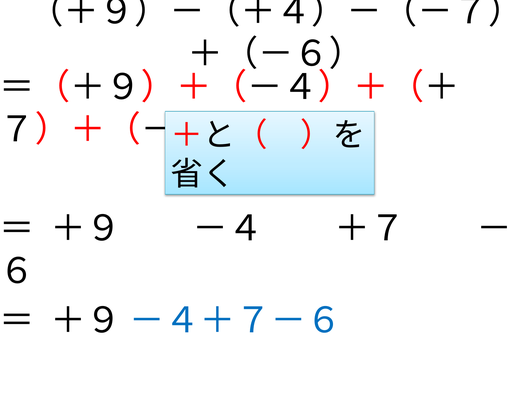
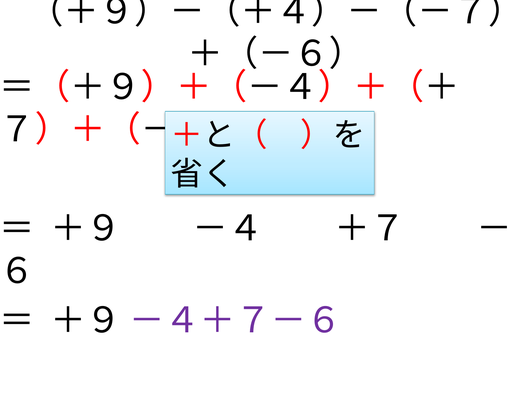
－４＋７－６ colour: blue -> purple
